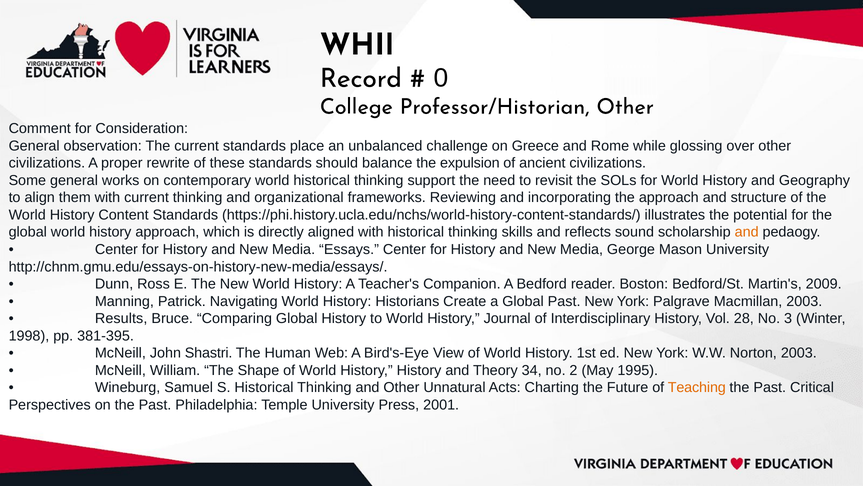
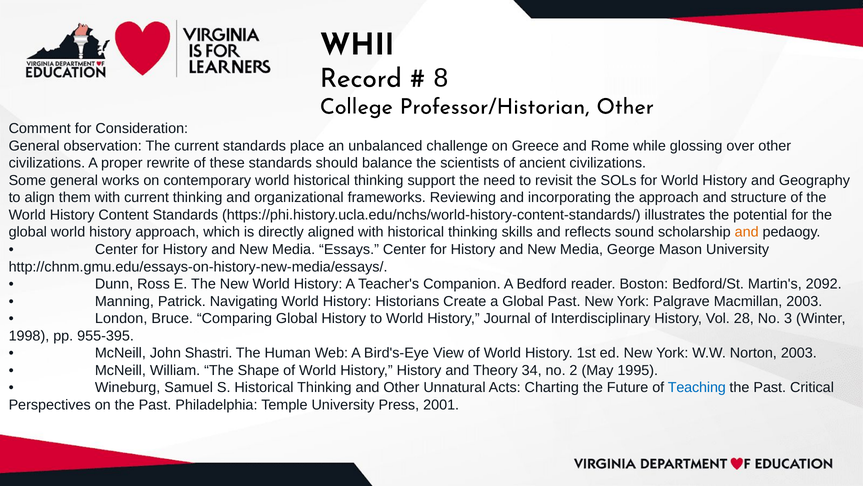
0: 0 -> 8
expulsion: expulsion -> scientists
2009: 2009 -> 2092
Results: Results -> London
381-395: 381-395 -> 955-395
Teaching colour: orange -> blue
